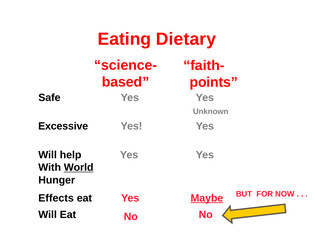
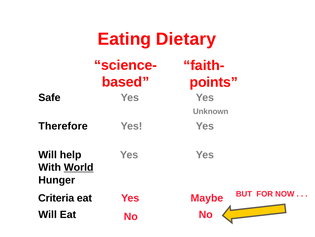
Excessive: Excessive -> Therefore
Effects: Effects -> Criteria
Maybe underline: present -> none
